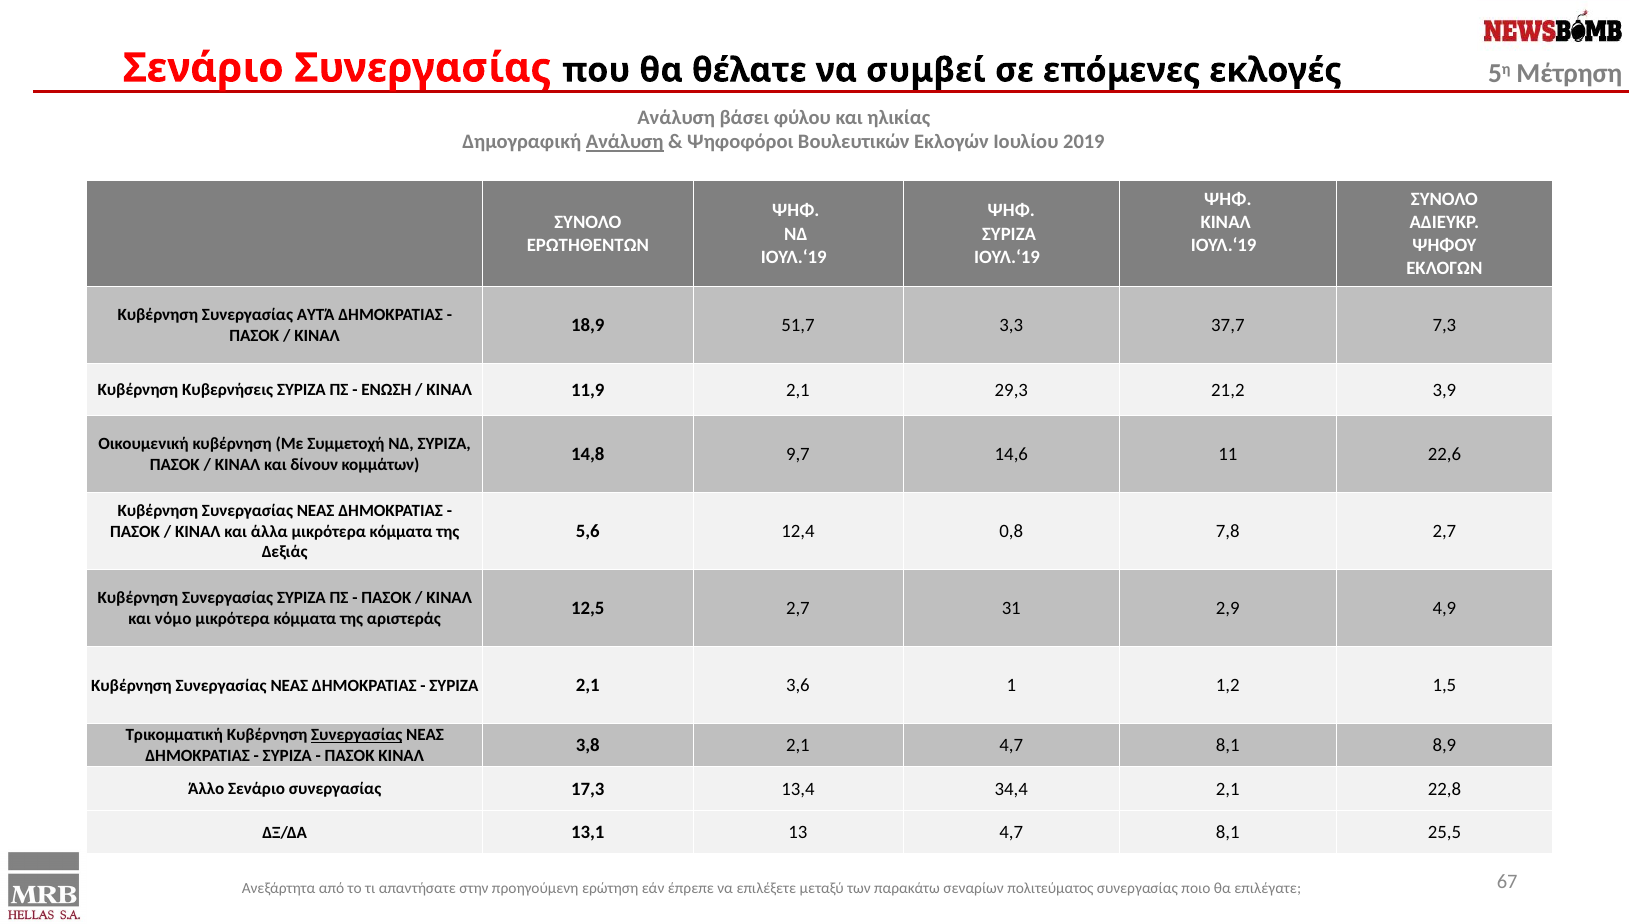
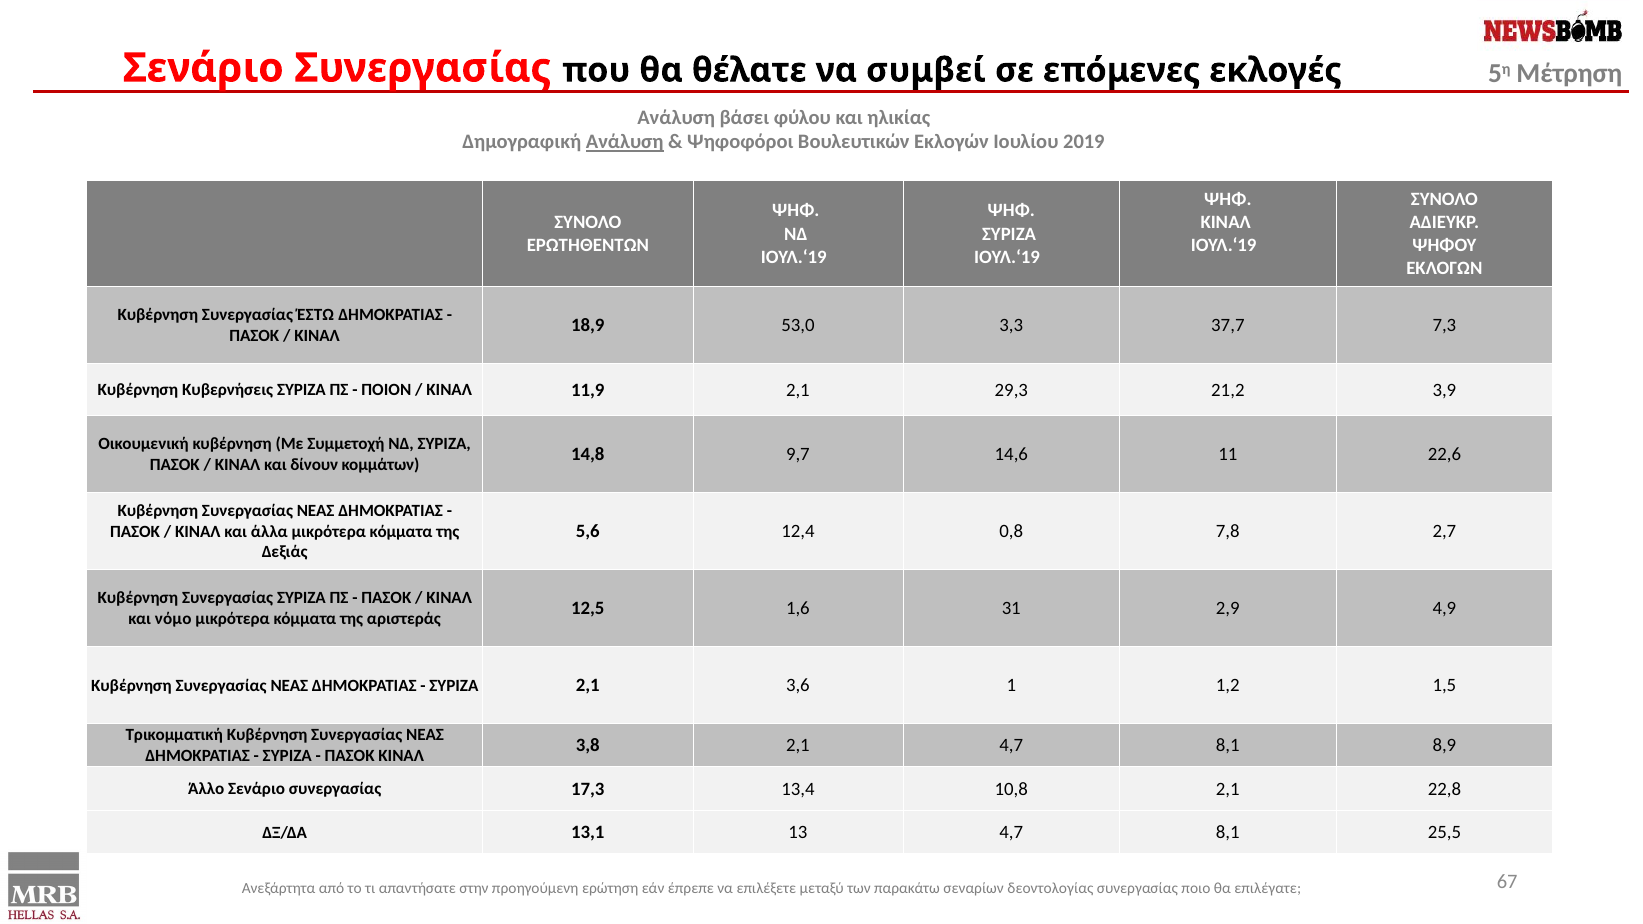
ΑΥΤΆ: ΑΥΤΆ -> ΈΣΤΩ
51,7: 51,7 -> 53,0
ΕΝΩΣΗ: ΕΝΩΣΗ -> ΠΟΙΟΝ
12,5 2,7: 2,7 -> 1,6
Συνεργασίας at (357, 735) underline: present -> none
34,4: 34,4 -> 10,8
πολιτεύματος: πολιτεύματος -> δεοντολογίας
